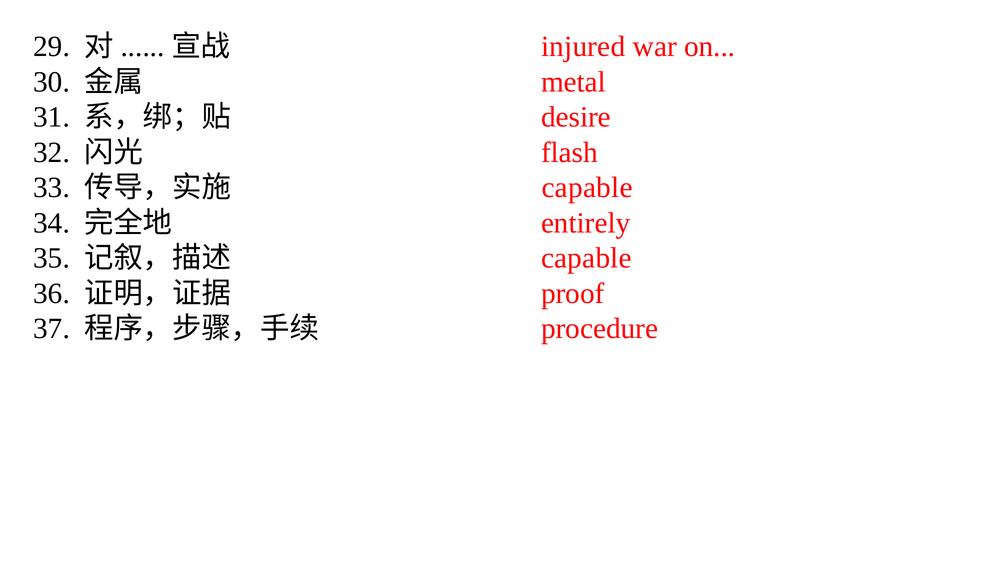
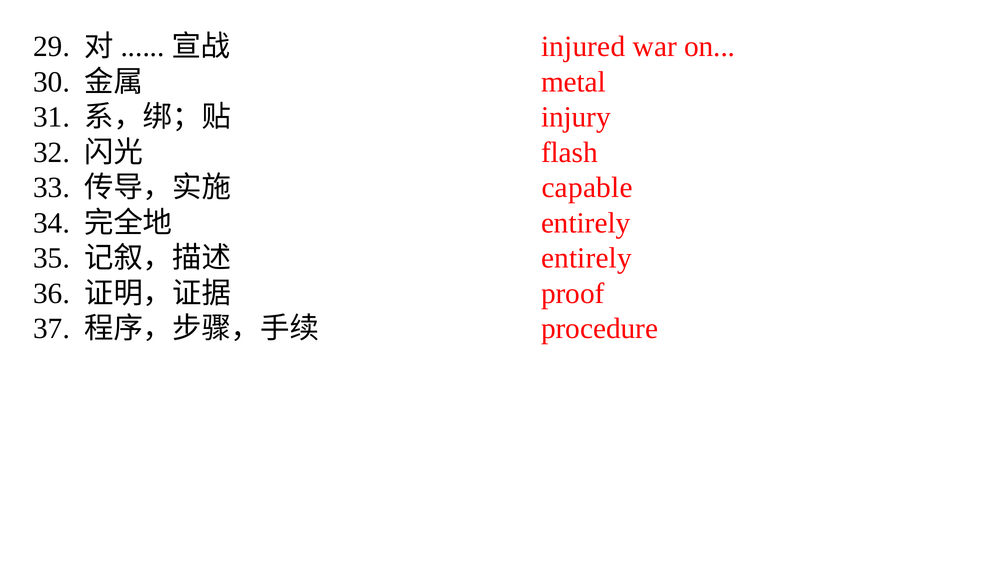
desire: desire -> injury
capable at (586, 258): capable -> entirely
